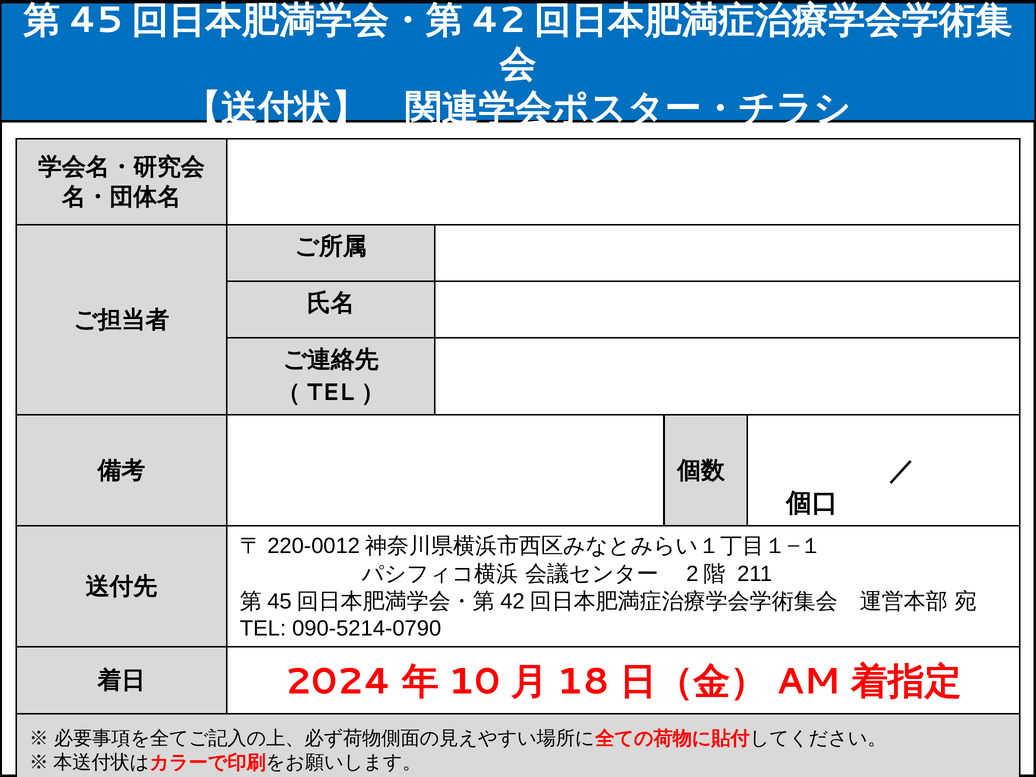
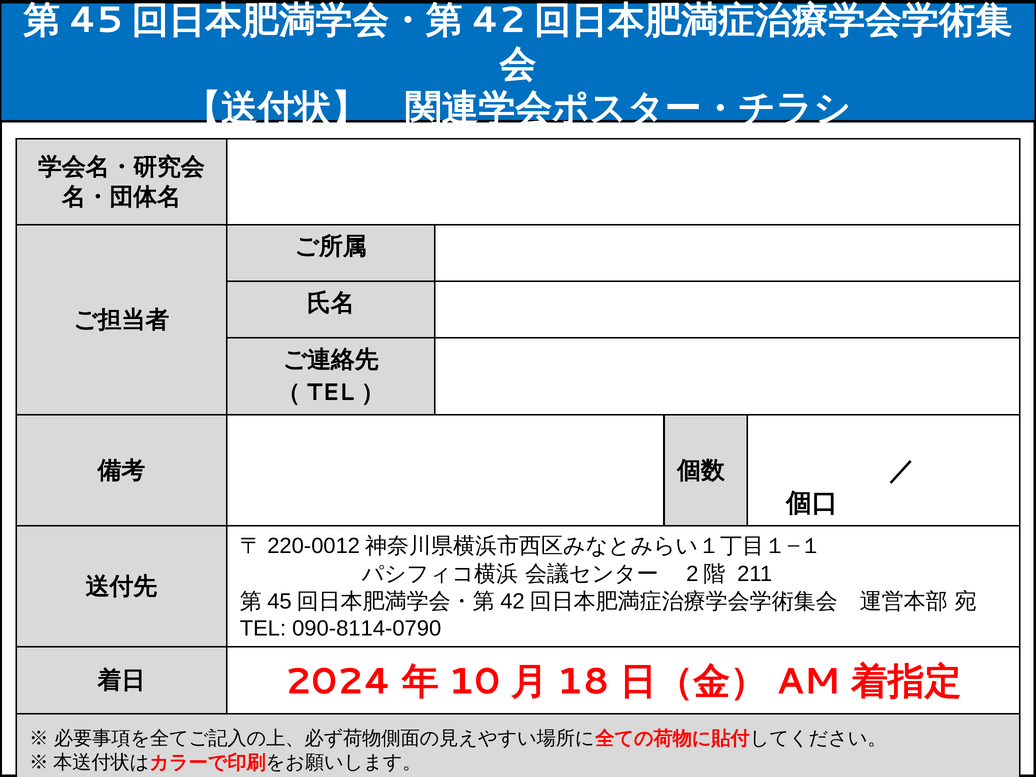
090-5214-0790: 090-5214-0790 -> 090-8114-0790
